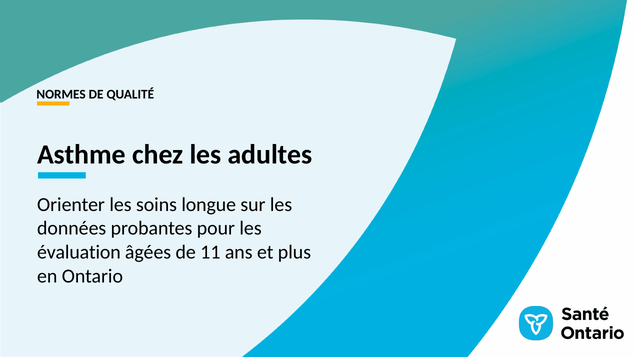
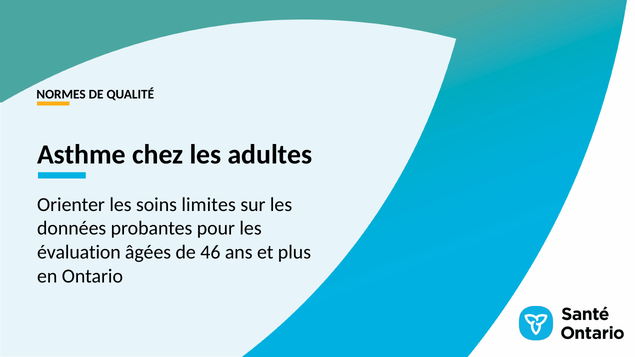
longue: longue -> limites
11: 11 -> 46
